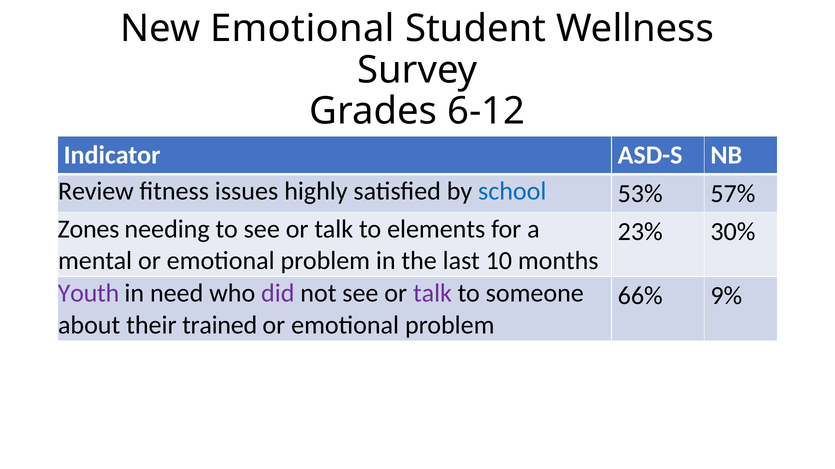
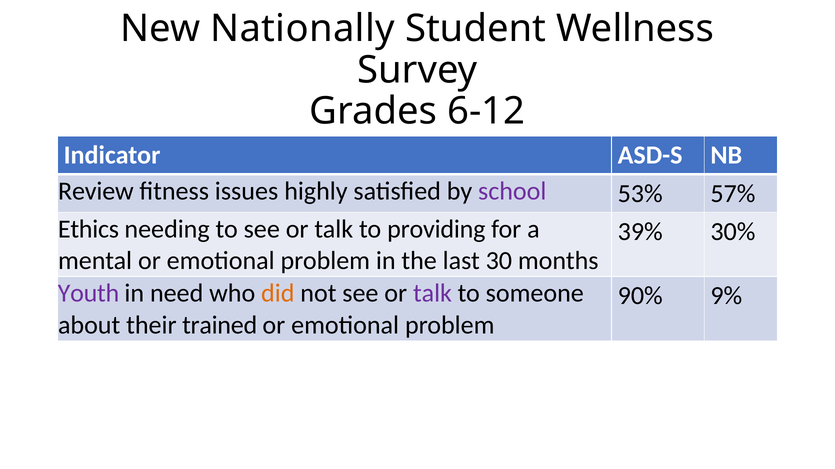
New Emotional: Emotional -> Nationally
school colour: blue -> purple
Zones: Zones -> Ethics
elements: elements -> providing
23%: 23% -> 39%
10: 10 -> 30
did colour: purple -> orange
66%: 66% -> 90%
